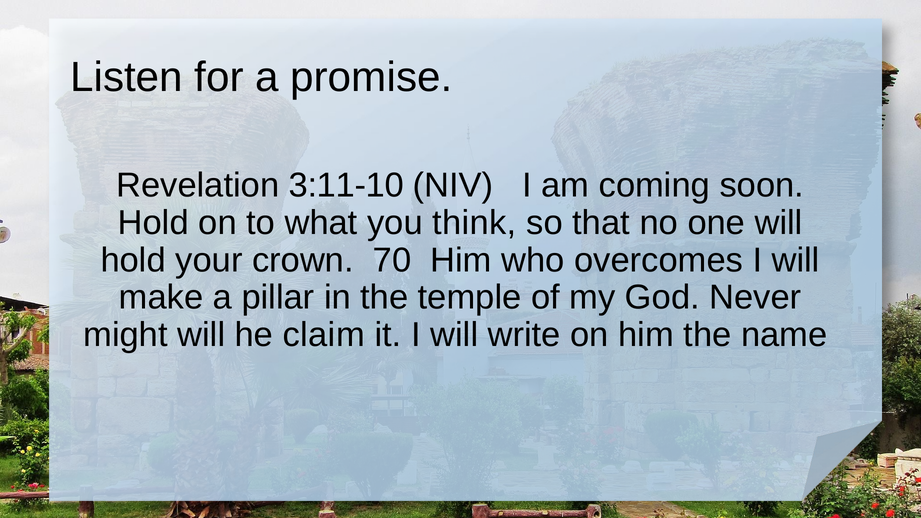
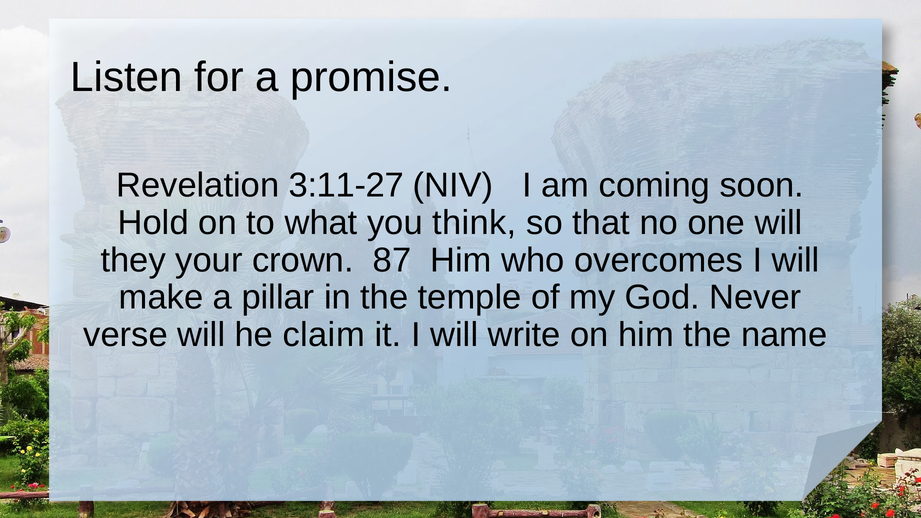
3:11-10: 3:11-10 -> 3:11-27
hold at (133, 260): hold -> they
70: 70 -> 87
might: might -> verse
